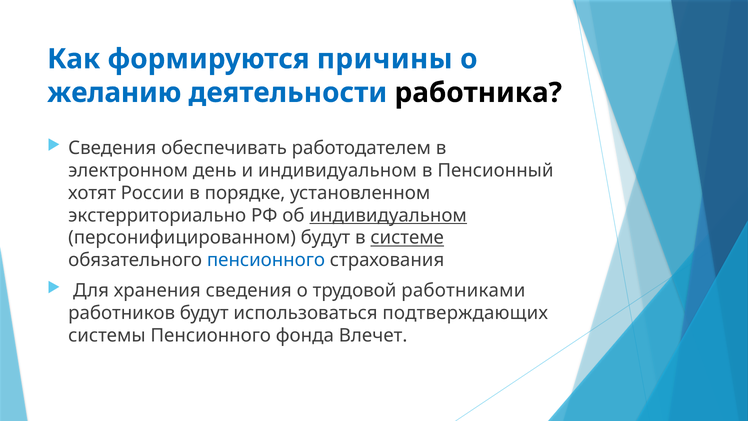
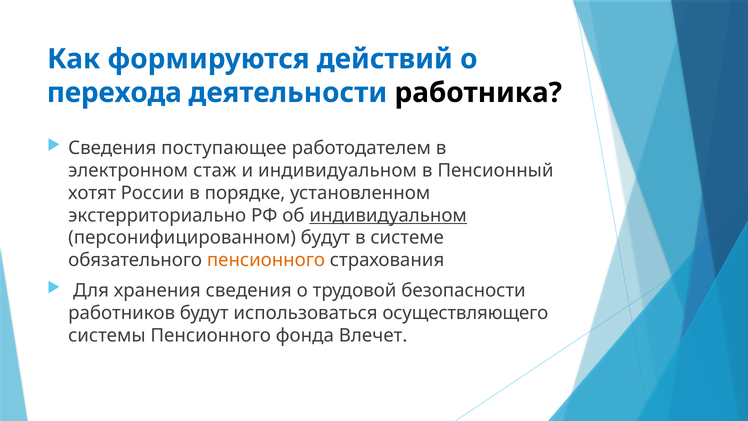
причины: причины -> действий
желанию: желанию -> перехода
обеспечивать: обеспечивать -> поступающее
день: день -> стаж
системе underline: present -> none
пенсионного at (266, 260) colour: blue -> orange
работниками: работниками -> безопасности
подтверждающих: подтверждающих -> осуществляющего
